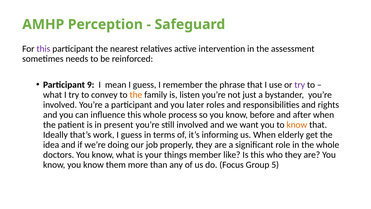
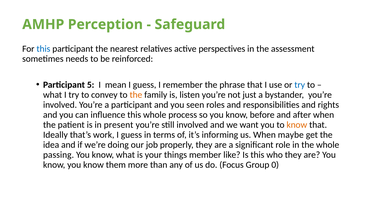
this at (43, 49) colour: purple -> blue
intervention: intervention -> perspectives
9: 9 -> 5
try at (300, 85) colour: purple -> blue
later: later -> seen
elderly: elderly -> maybe
doctors: doctors -> passing
5: 5 -> 0
